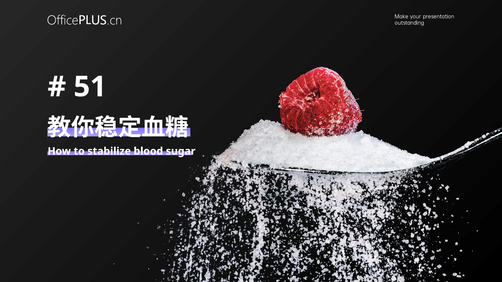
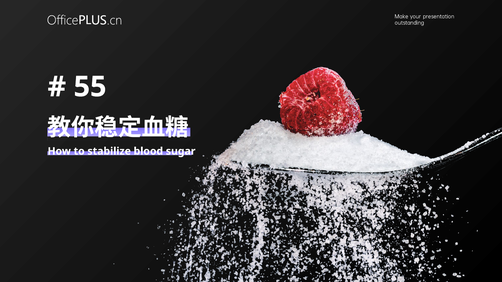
51: 51 -> 55
